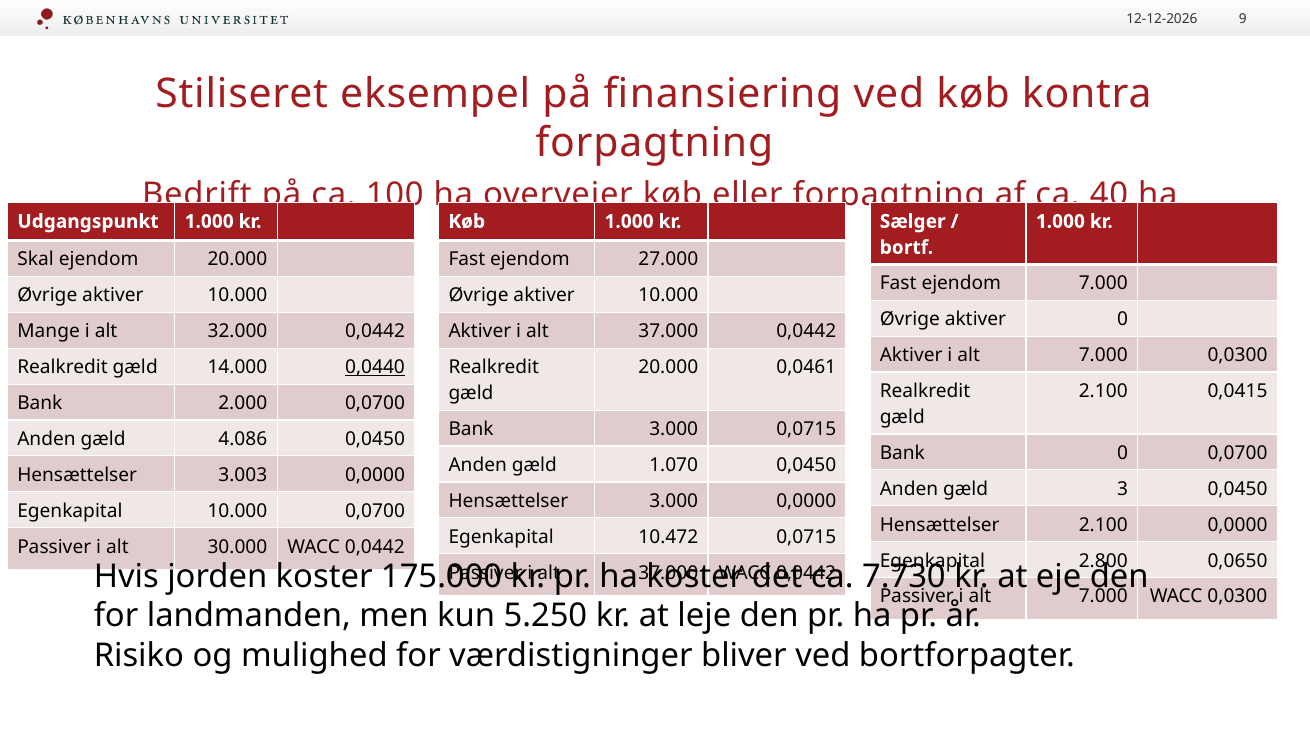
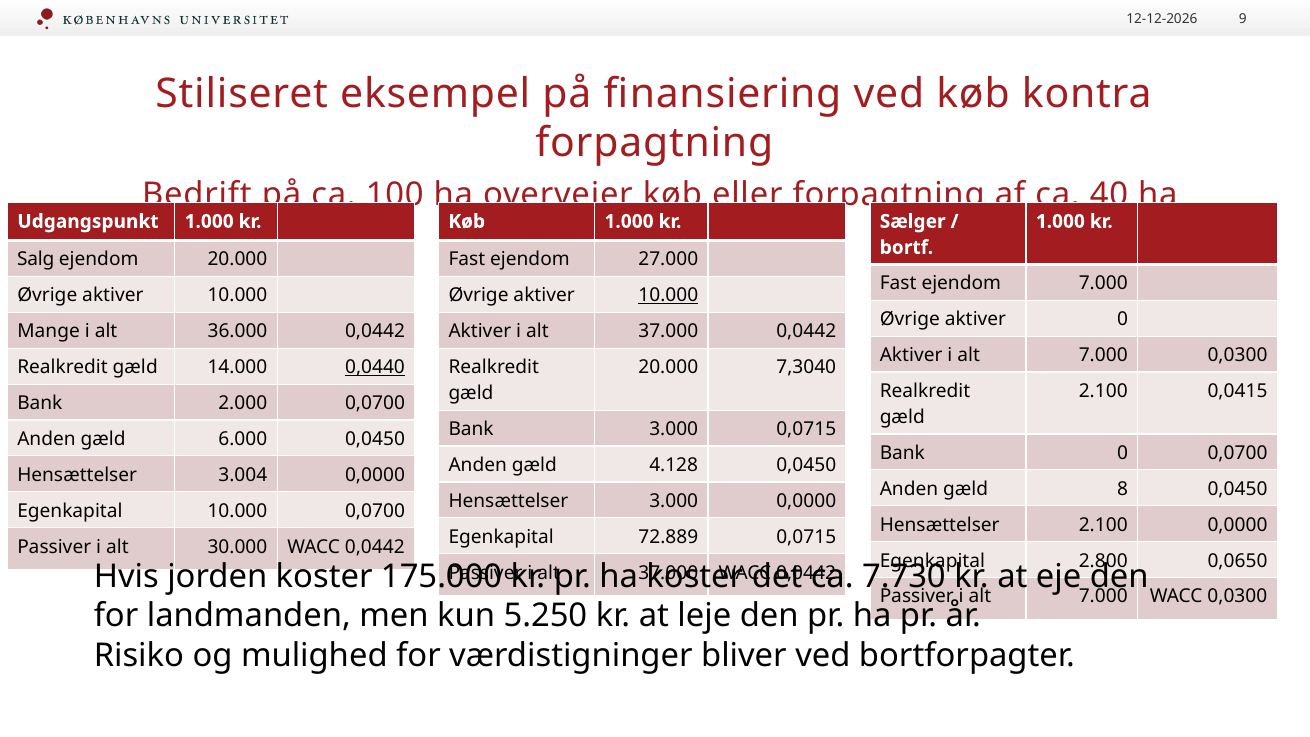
Skal: Skal -> Salg
10.000 at (668, 295) underline: none -> present
32.000: 32.000 -> 36.000
0,0461: 0,0461 -> 7,3040
4.086: 4.086 -> 6.000
1.070: 1.070 -> 4.128
3.003: 3.003 -> 3.004
3: 3 -> 8
10.472: 10.472 -> 72.889
